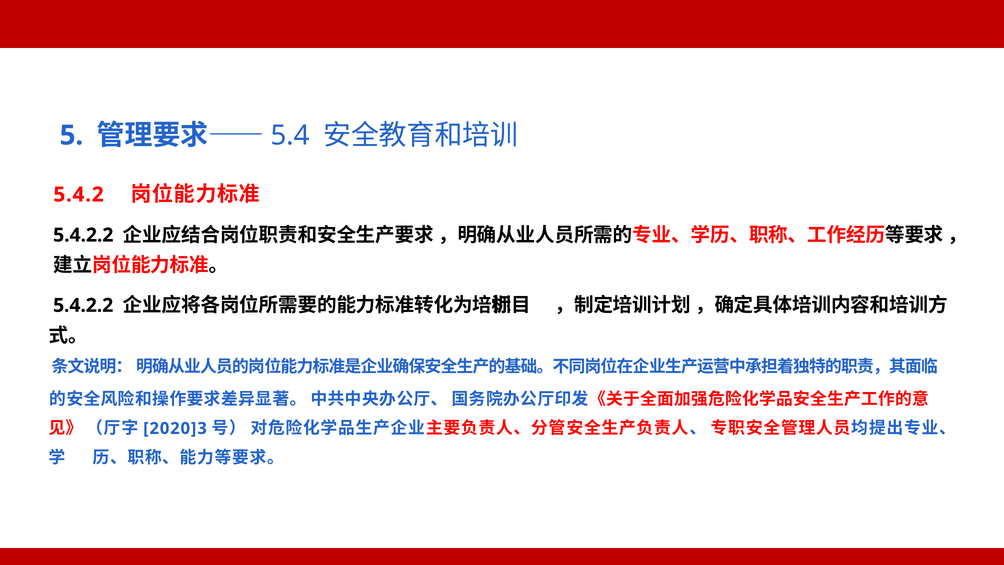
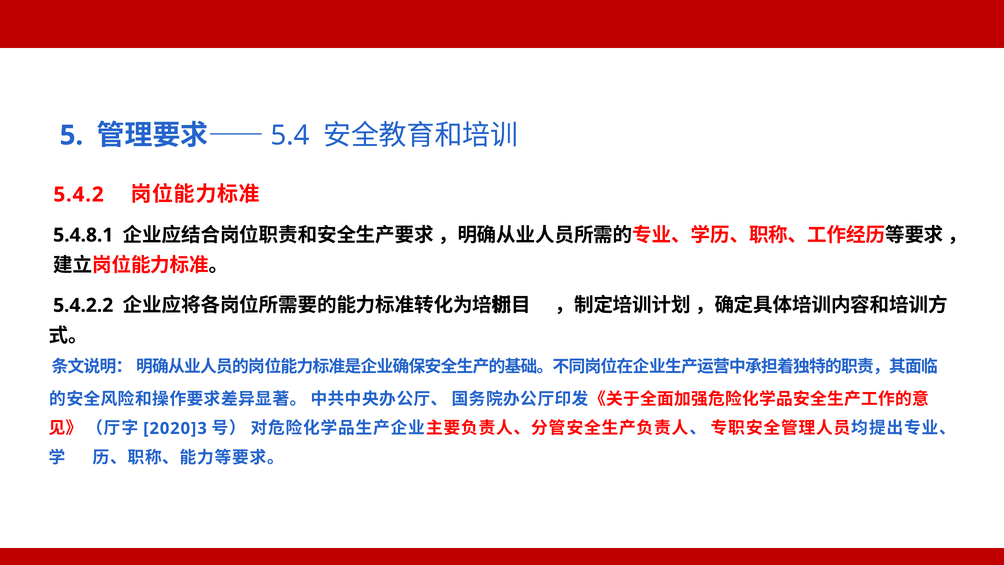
5.4.2.2 at (83, 235): 5.4.2.2 -> 5.4.8.1
